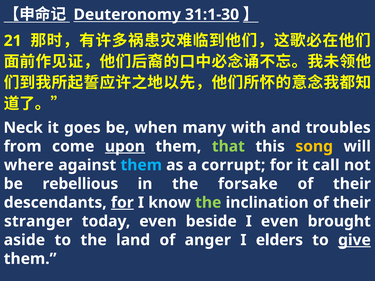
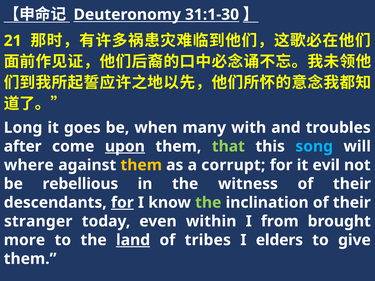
Neck: Neck -> Long
from: from -> after
song colour: yellow -> light blue
them at (141, 165) colour: light blue -> yellow
call: call -> evil
forsake: forsake -> witness
beside: beside -> within
I even: even -> from
aside: aside -> more
land underline: none -> present
anger: anger -> tribes
give underline: present -> none
